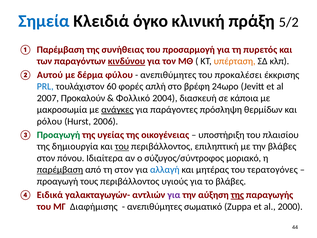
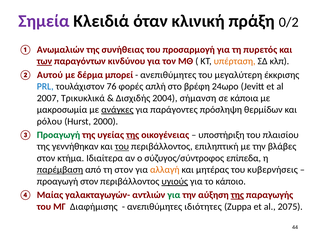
Σημεία colour: blue -> purple
όγκο: όγκο -> όταν
5/2: 5/2 -> 0/2
Παρέμβαση at (61, 50): Παρέμβαση -> Ανωμαλιών
των underline: none -> present
κινδύνου underline: present -> none
φύλου: φύλου -> μπορεί
προκαλέσει: προκαλέσει -> μεγαλύτερη
60: 60 -> 76
Προκαλούν: Προκαλούν -> Τρικυκλικά
Φολλικό: Φολλικό -> Δισχιδής
διασκευή: διασκευή -> σήμανση
2006: 2006 -> 2000
της at (133, 135) underline: none -> present
δημιουργία: δημιουργία -> γεννήθηκαν
πόνου: πόνου -> κτήμα
μοριακό: μοριακό -> επίπεδα
αλλαγή colour: blue -> orange
τερατογόνες: τερατογόνες -> κυβερνήσεις
προαγωγή τους: τους -> στον
υγιούς underline: none -> present
το βλάβες: βλάβες -> κάποιο
Ειδικά: Ειδικά -> Μαίας
για at (174, 195) colour: purple -> green
σωματικό: σωματικό -> ιδιότητες
2000: 2000 -> 2075
